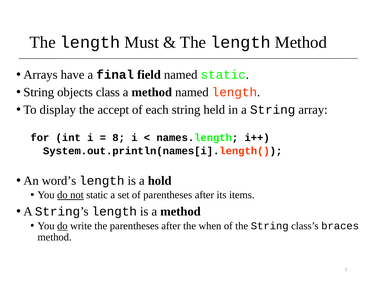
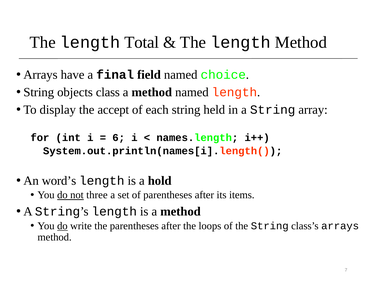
Must: Must -> Total
named static: static -> choice
8: 8 -> 6
not static: static -> three
when: when -> loops
class’s braces: braces -> arrays
